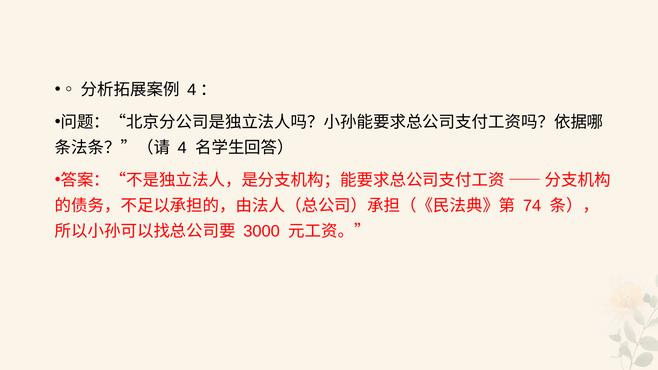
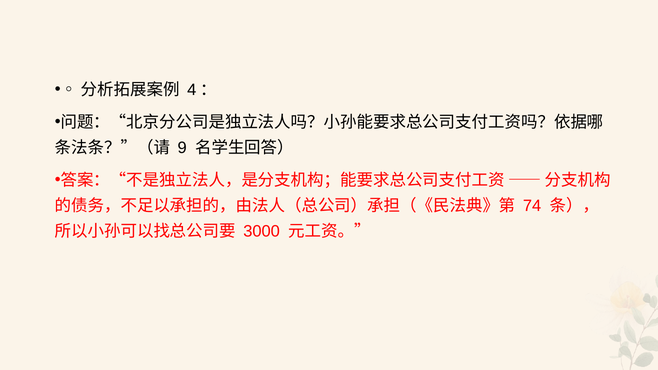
4: 4 -> 9
